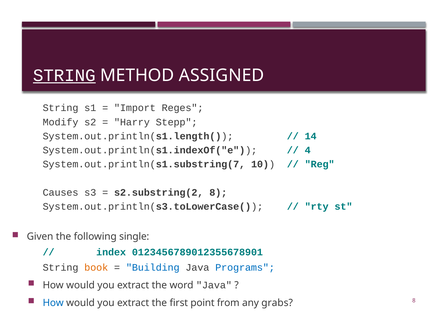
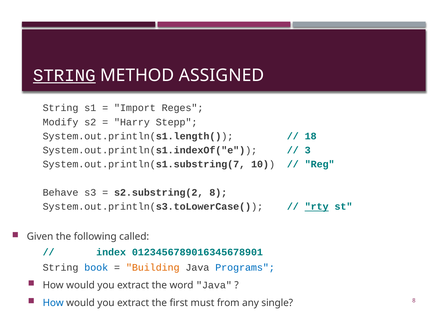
14: 14 -> 18
4: 4 -> 3
Causes: Causes -> Behave
rty underline: none -> present
single: single -> called
0123456789012355678901: 0123456789012355678901 -> 0123456789016345678901
book colour: orange -> blue
Building colour: blue -> orange
point: point -> must
grabs: grabs -> single
